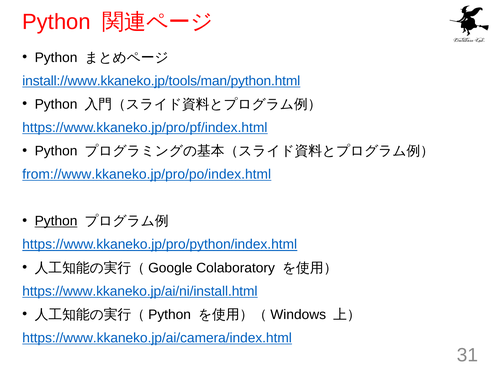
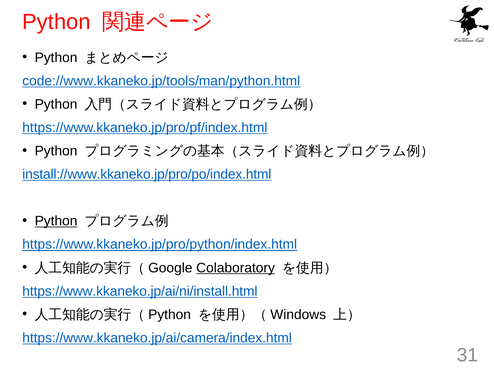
install://www.kkaneko.jp/tools/man/python.html: install://www.kkaneko.jp/tools/man/python.html -> code://www.kkaneko.jp/tools/man/python.html
from://www.kkaneko.jp/pro/po/index.html: from://www.kkaneko.jp/pro/po/index.html -> install://www.kkaneko.jp/pro/po/index.html
Colaboratory underline: none -> present
